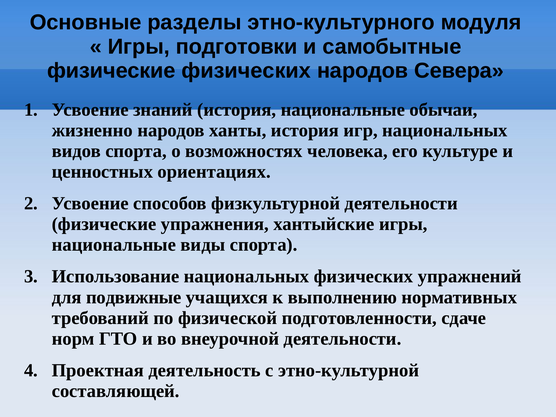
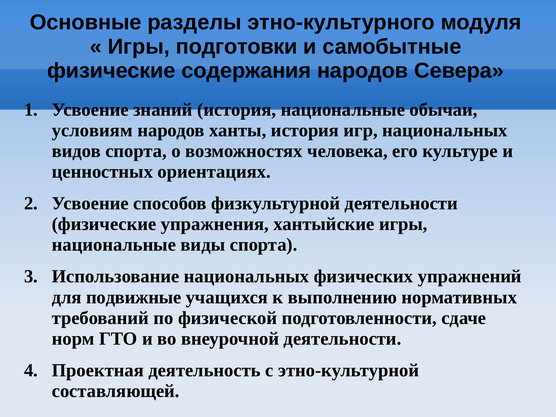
физические физических: физических -> содержания
жизненно: жизненно -> условиям
